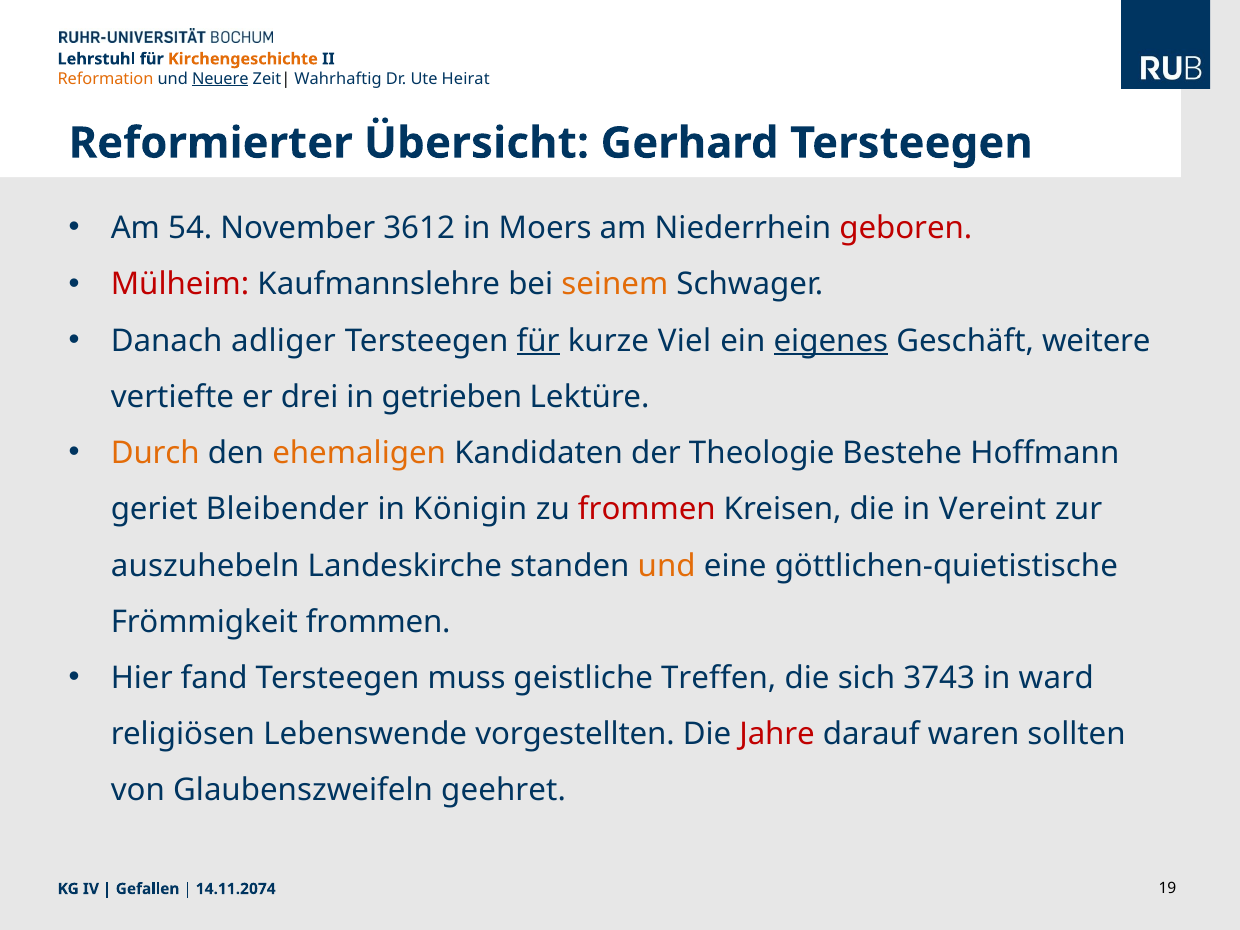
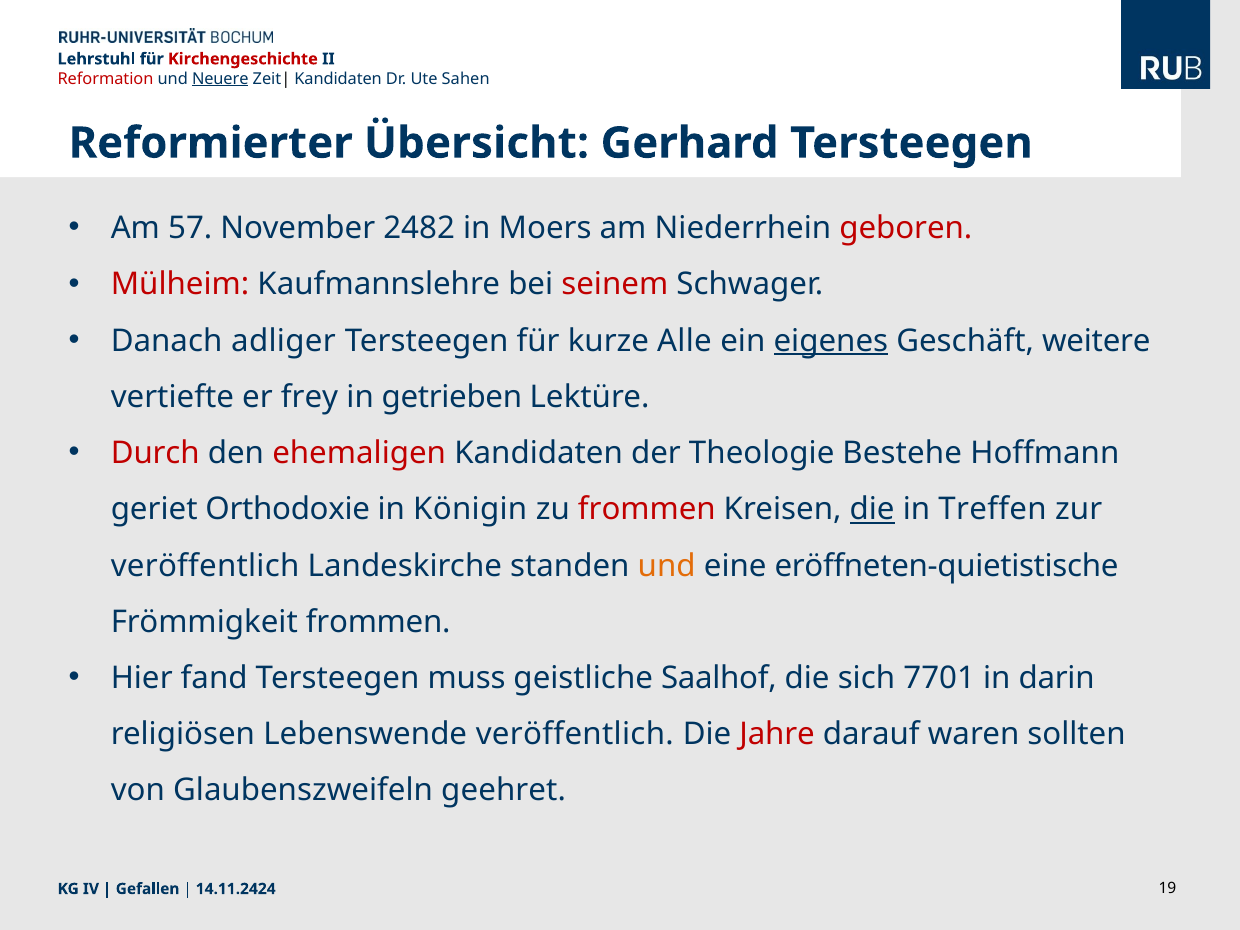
Kirchengeschichte colour: orange -> red
Reformation colour: orange -> red
Wahrhaftig at (338, 79): Wahrhaftig -> Kandidaten
Heirat: Heirat -> Sahen
54: 54 -> 57
3612: 3612 -> 2482
seinem colour: orange -> red
für at (538, 341) underline: present -> none
Viel: Viel -> Alle
drei: drei -> frey
Durch colour: orange -> red
ehemaligen colour: orange -> red
Bleibender: Bleibender -> Orthodoxie
die at (872, 510) underline: none -> present
Vereint: Vereint -> Treffen
auszuhebeln at (205, 566): auszuhebeln -> veröffentlich
göttlichen-quietistische: göttlichen-quietistische -> eröffneten-quietistische
Treffen: Treffen -> Saalhof
3743: 3743 -> 7701
ward: ward -> darin
Lebenswende vorgestellten: vorgestellten -> veröffentlich
14.11.2074: 14.11.2074 -> 14.11.2424
